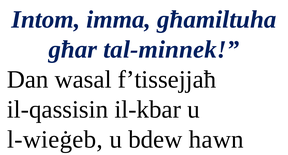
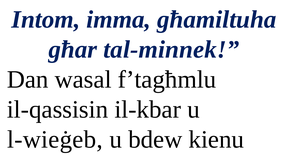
f’tissejjaħ: f’tissejjaħ -> f’tagħmlu
hawn: hawn -> kienu
